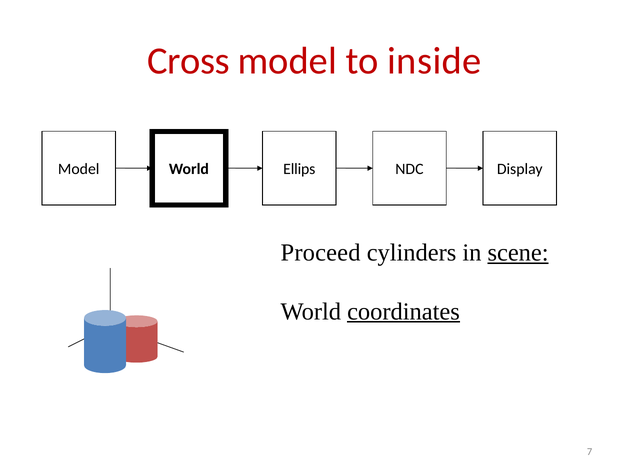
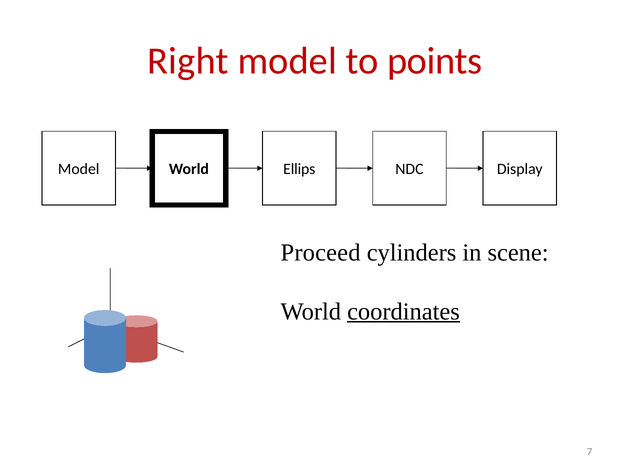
Cross: Cross -> Right
inside: inside -> points
scene underline: present -> none
